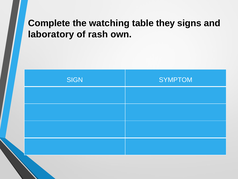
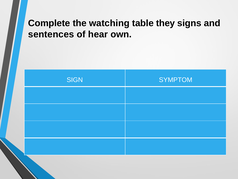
laboratory: laboratory -> sentences
rash: rash -> hear
